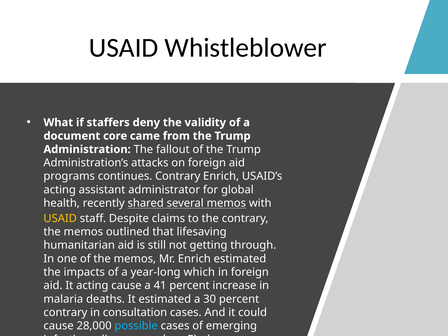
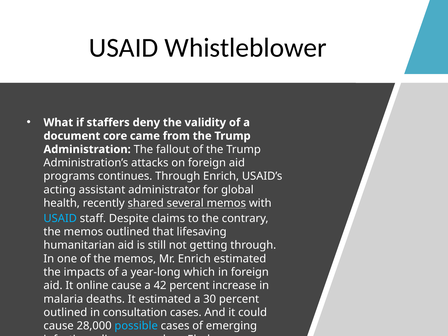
continues Contrary: Contrary -> Through
USAID at (60, 218) colour: yellow -> light blue
It acting: acting -> online
41: 41 -> 42
contrary at (65, 312): contrary -> outlined
